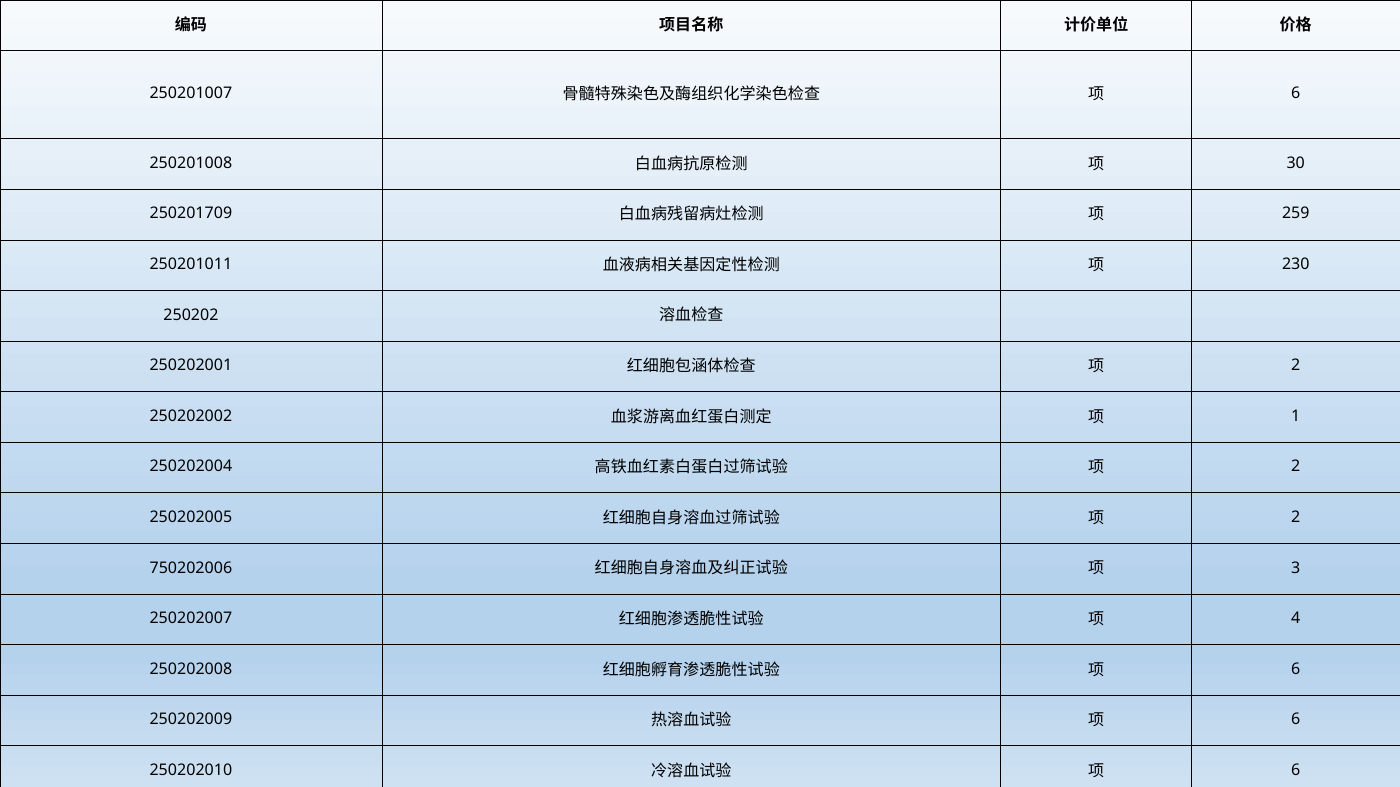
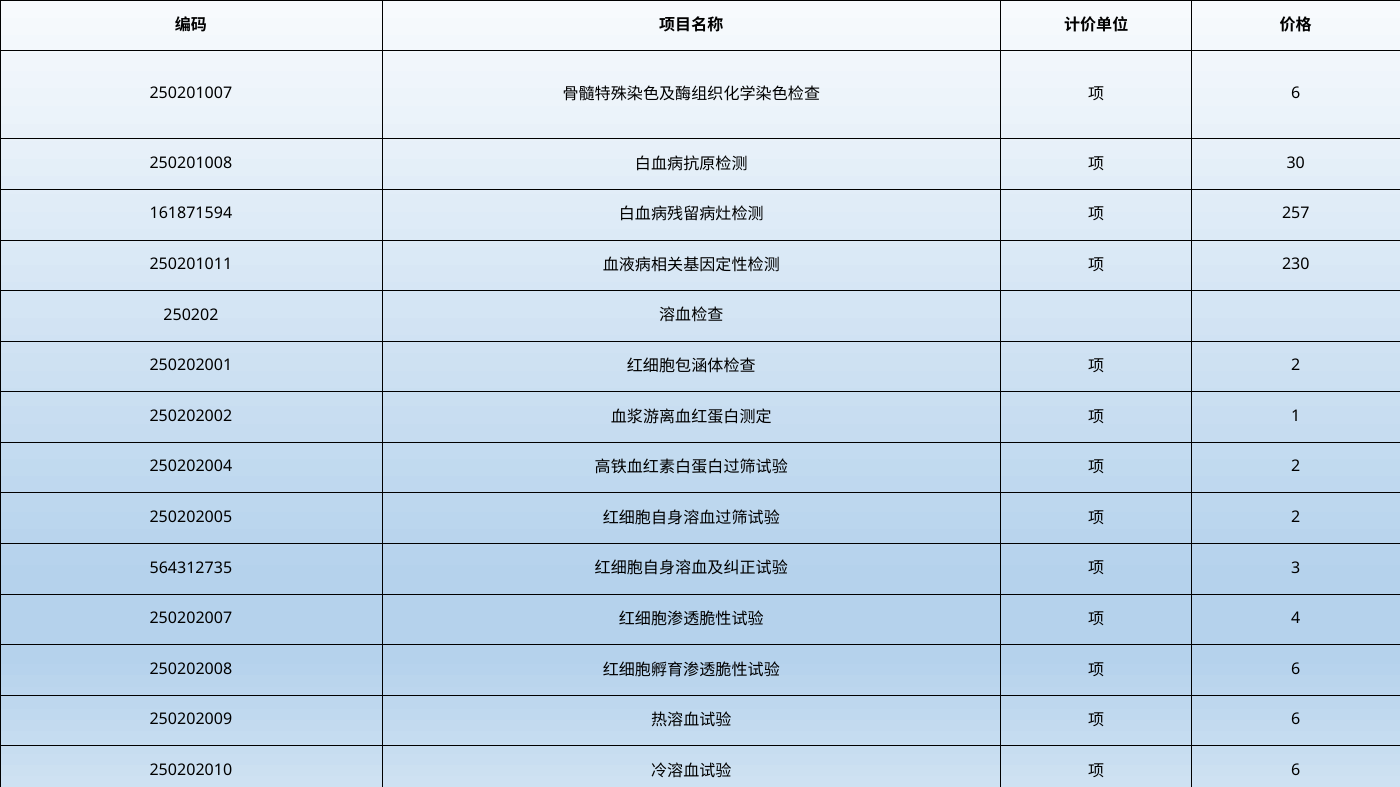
250201709: 250201709 -> 161871594
259: 259 -> 257
750202006: 750202006 -> 564312735
